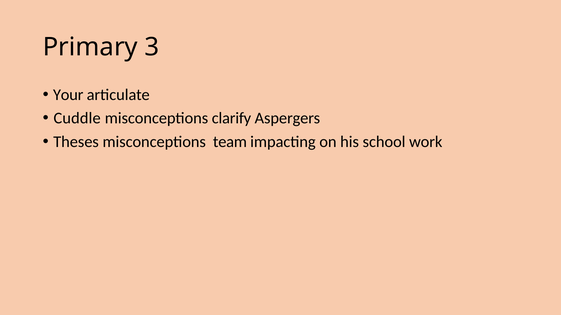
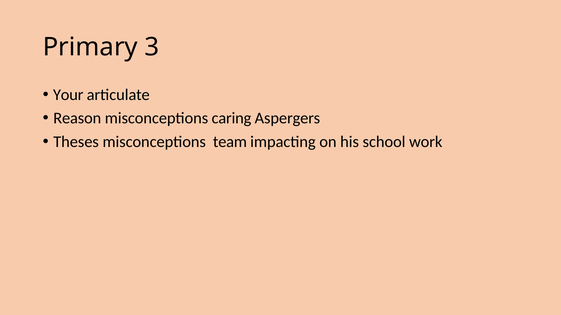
Cuddle: Cuddle -> Reason
clarify: clarify -> caring
